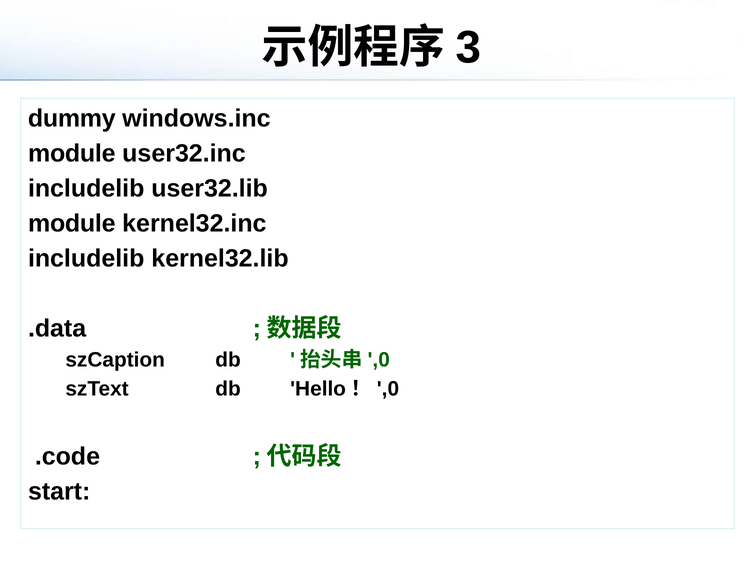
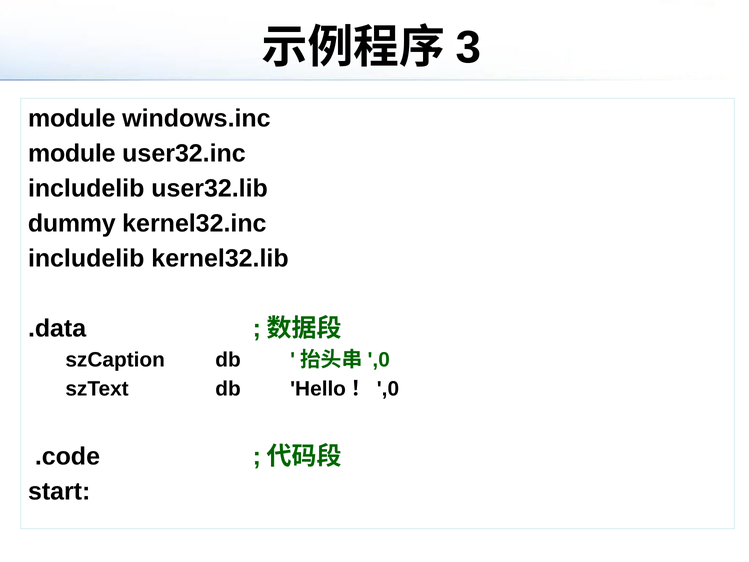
dummy at (72, 119): dummy -> module
module at (72, 223): module -> dummy
